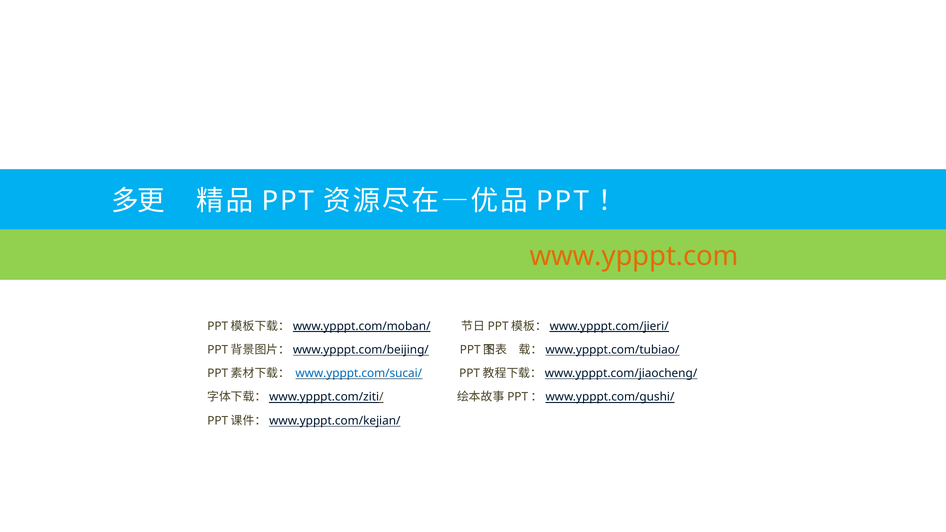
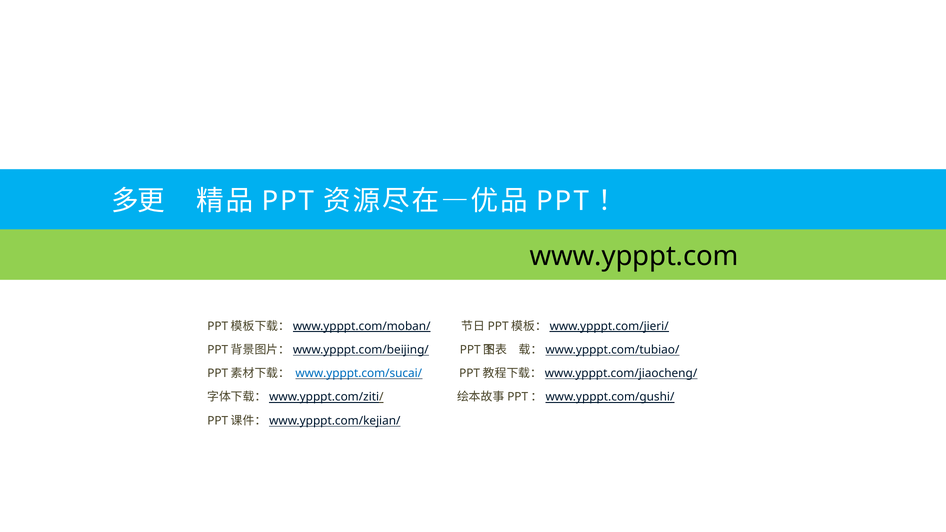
www.ypppt.com colour: orange -> black
